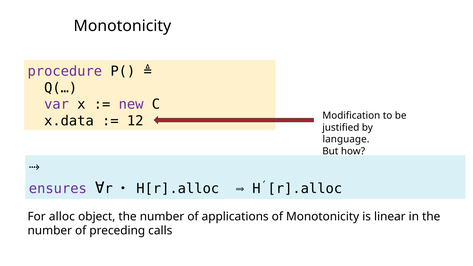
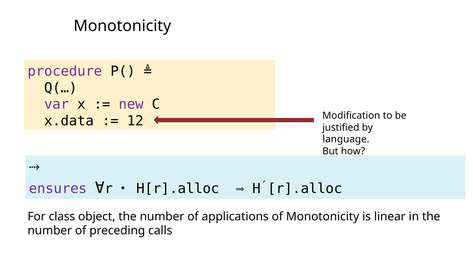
alloc: alloc -> class
